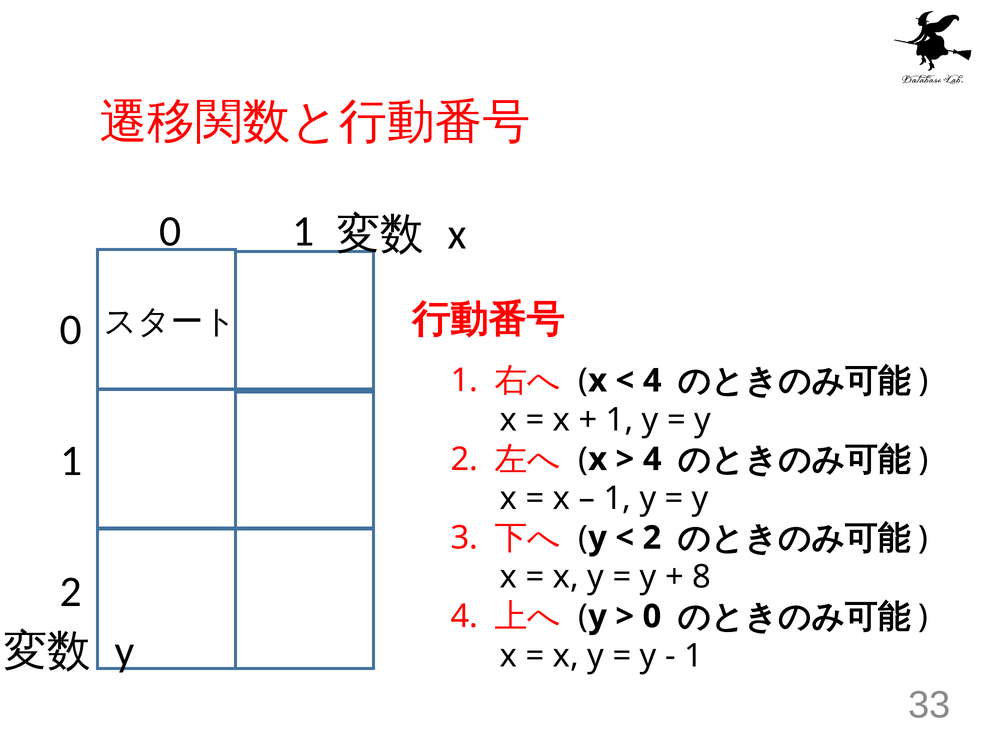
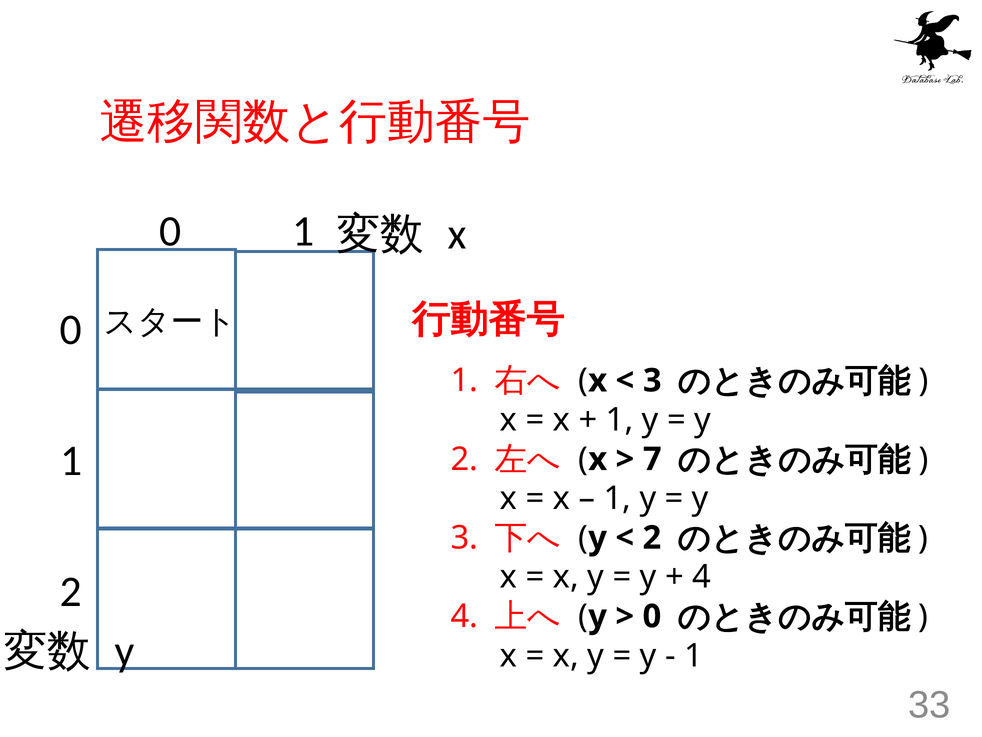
4 at (652, 380): 4 -> 3
4 at (652, 459): 4 -> 7
8 at (702, 577): 8 -> 4
